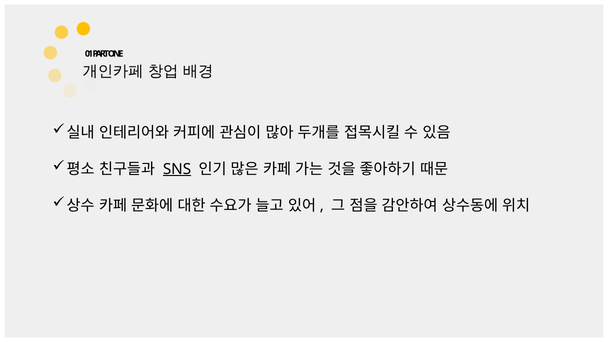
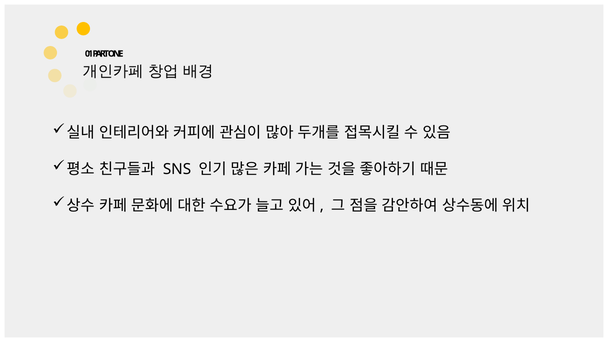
SNS underline: present -> none
